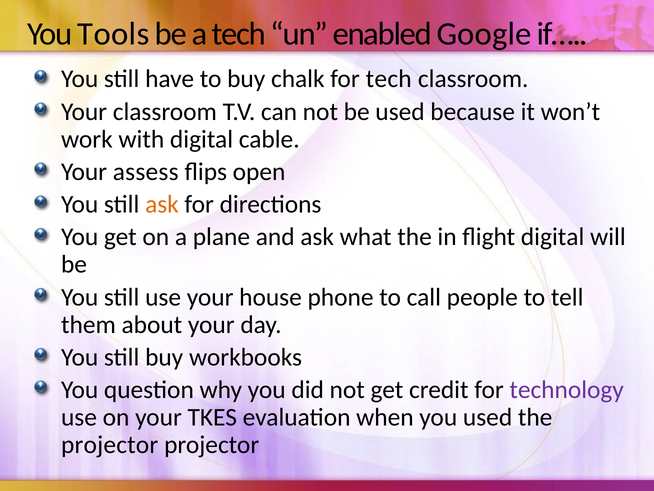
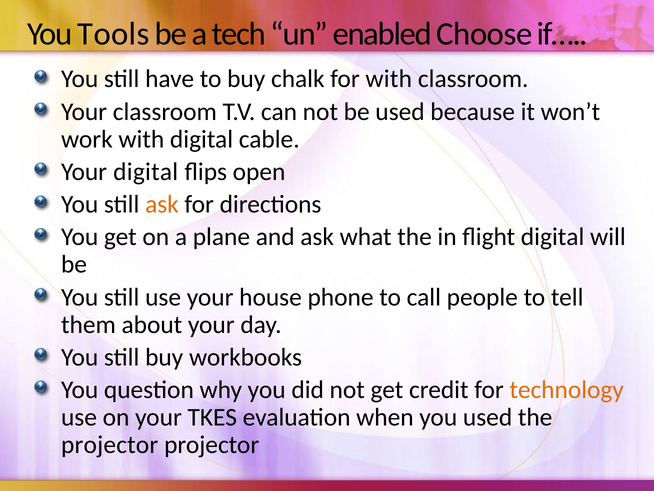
Google: Google -> Choose
for tech: tech -> with
Your assess: assess -> digital
technology colour: purple -> orange
